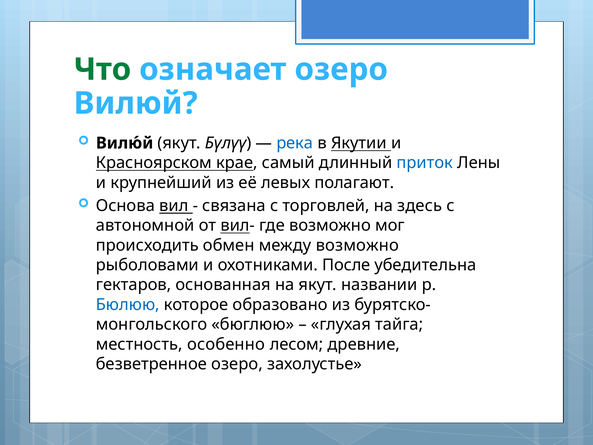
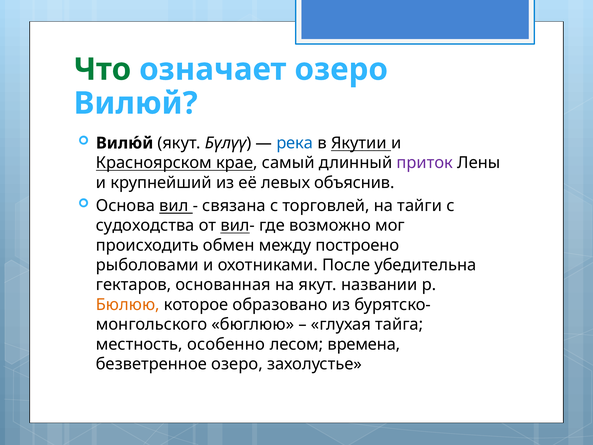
приток colour: blue -> purple
полагают: полагают -> объяснив
здесь: здесь -> тайги
автономной: автономной -> судоходства
между возможно: возможно -> построено
Бюлюю colour: blue -> orange
древние: древние -> времена
